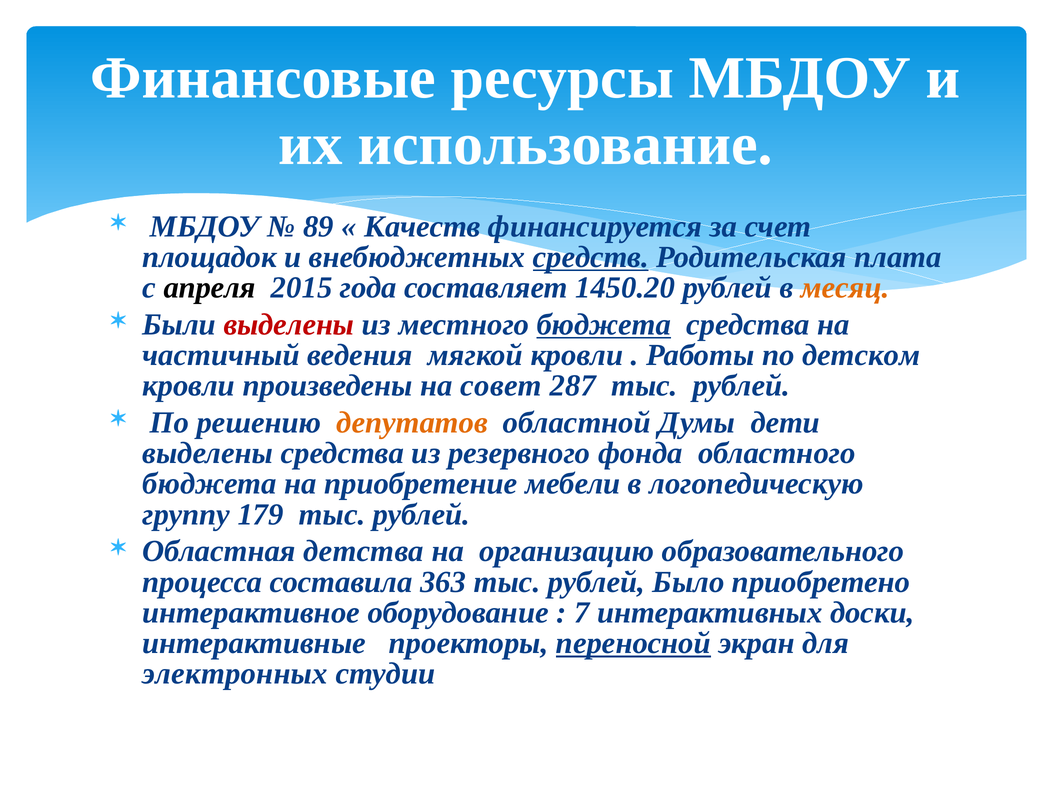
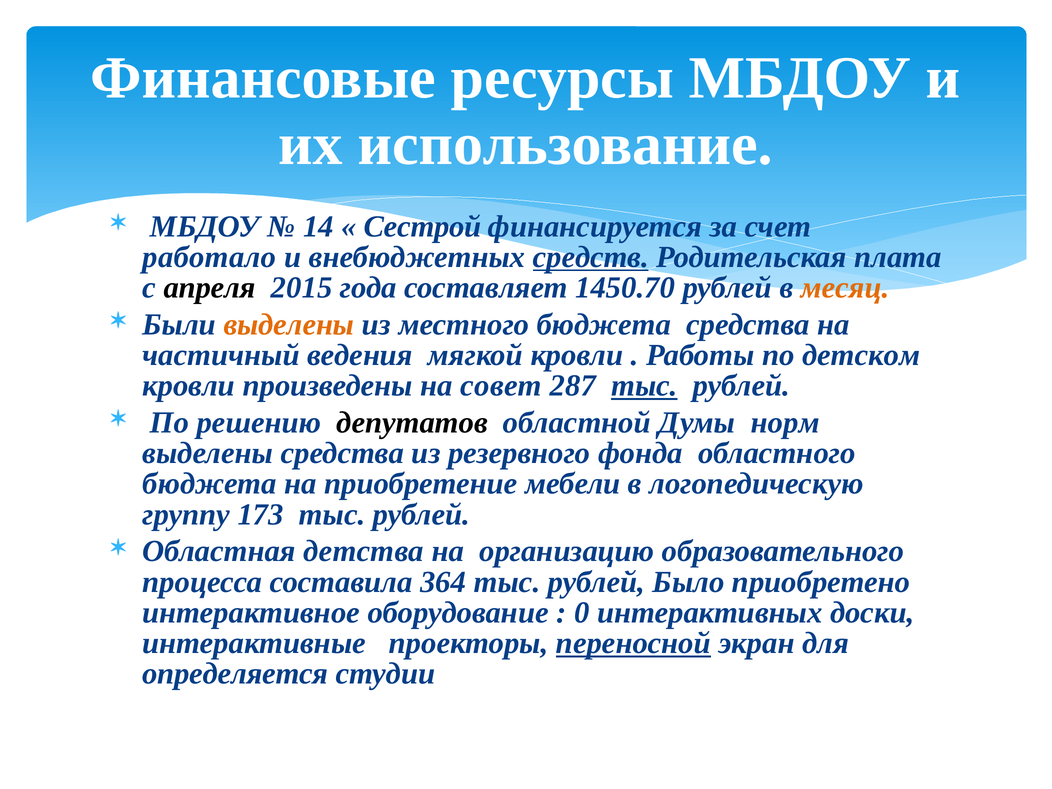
89: 89 -> 14
Качеств: Качеств -> Сестрой
площадок: площадок -> работало
1450.20: 1450.20 -> 1450.70
выделены at (289, 325) colour: red -> orange
бюджета at (604, 325) underline: present -> none
тыс at (644, 386) underline: none -> present
депутатов colour: orange -> black
дети: дети -> норм
179: 179 -> 173
363: 363 -> 364
7: 7 -> 0
электронных: электронных -> определяется
